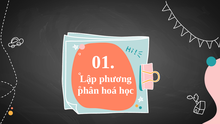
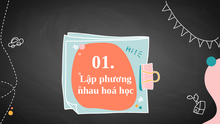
phân: phân -> nhau
